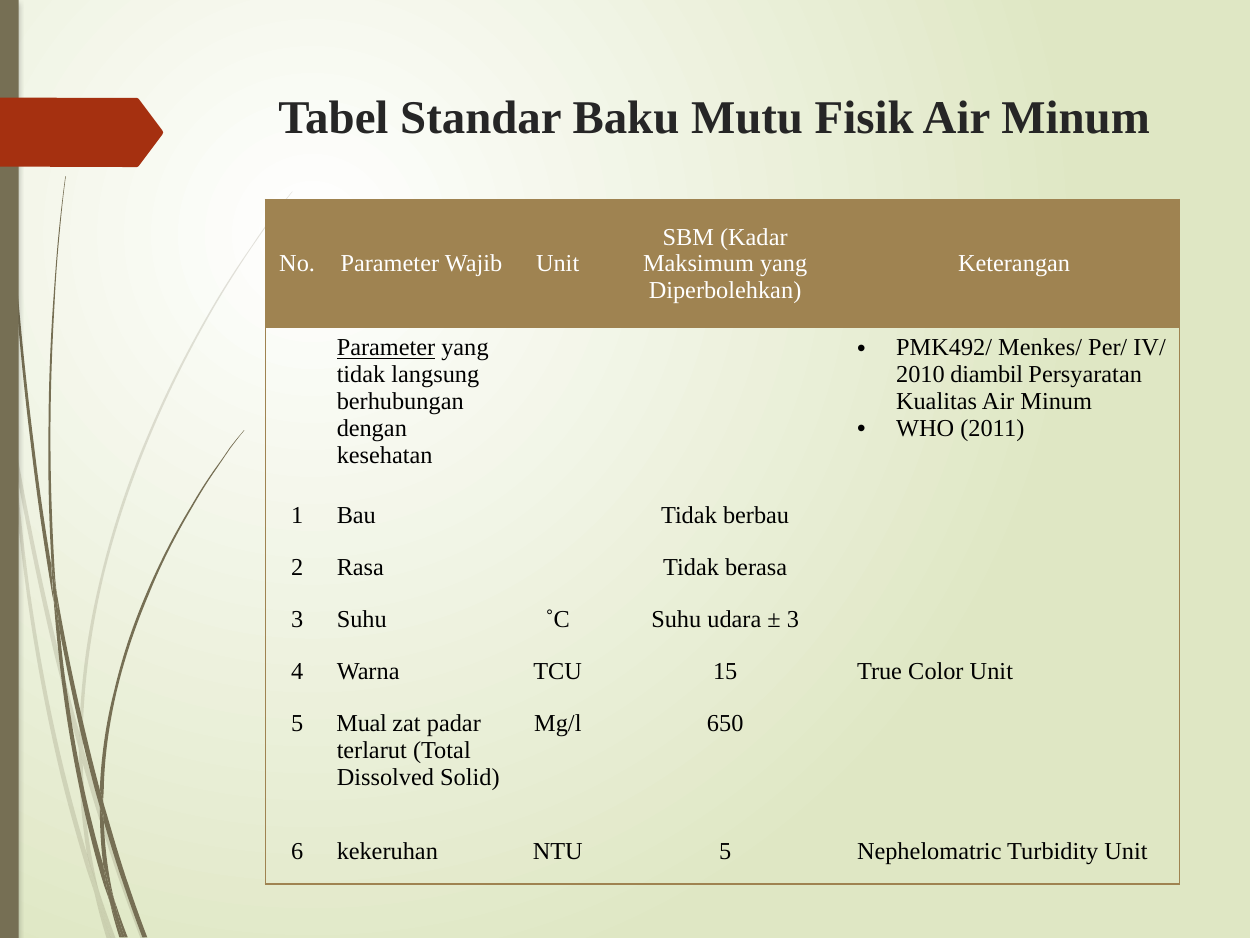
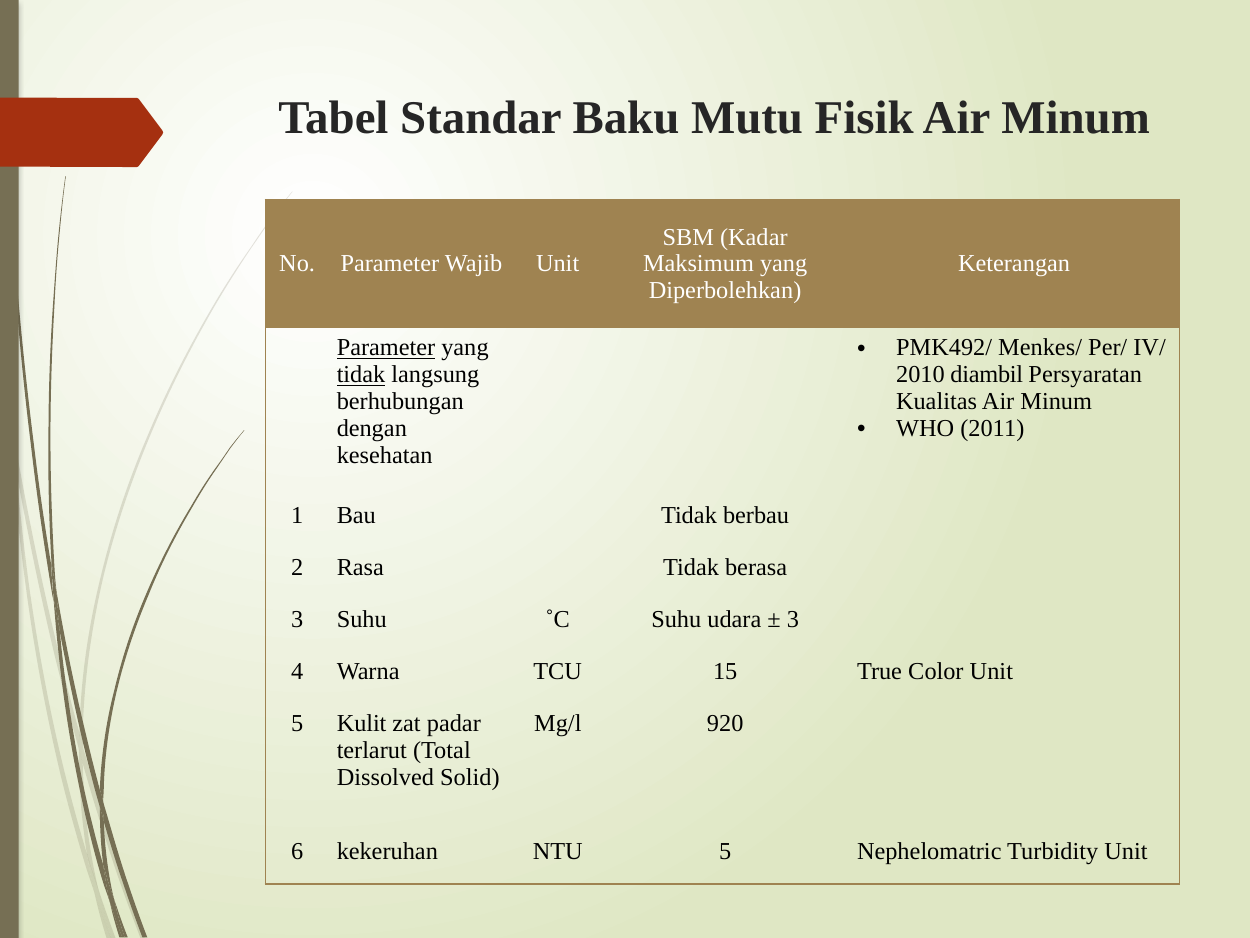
tidak at (361, 375) underline: none -> present
Mual: Mual -> Kulit
650: 650 -> 920
